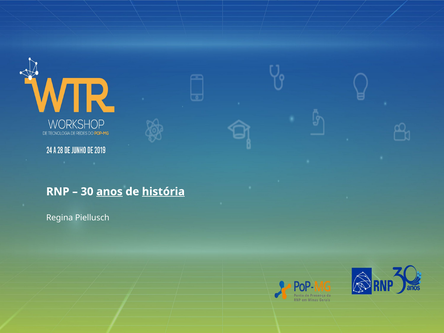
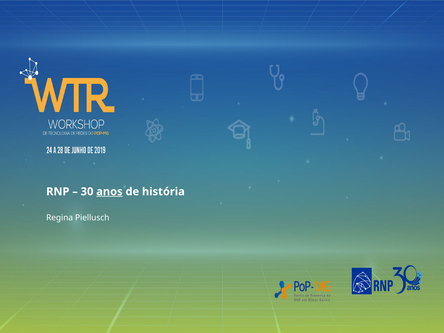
história underline: present -> none
